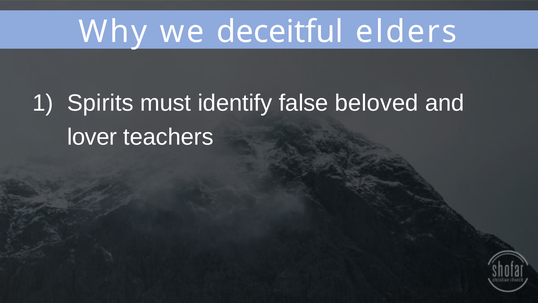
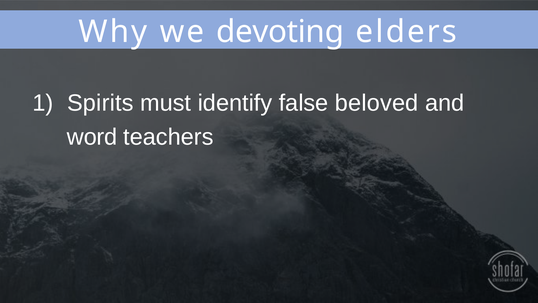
deceitful: deceitful -> devoting
lover: lover -> word
